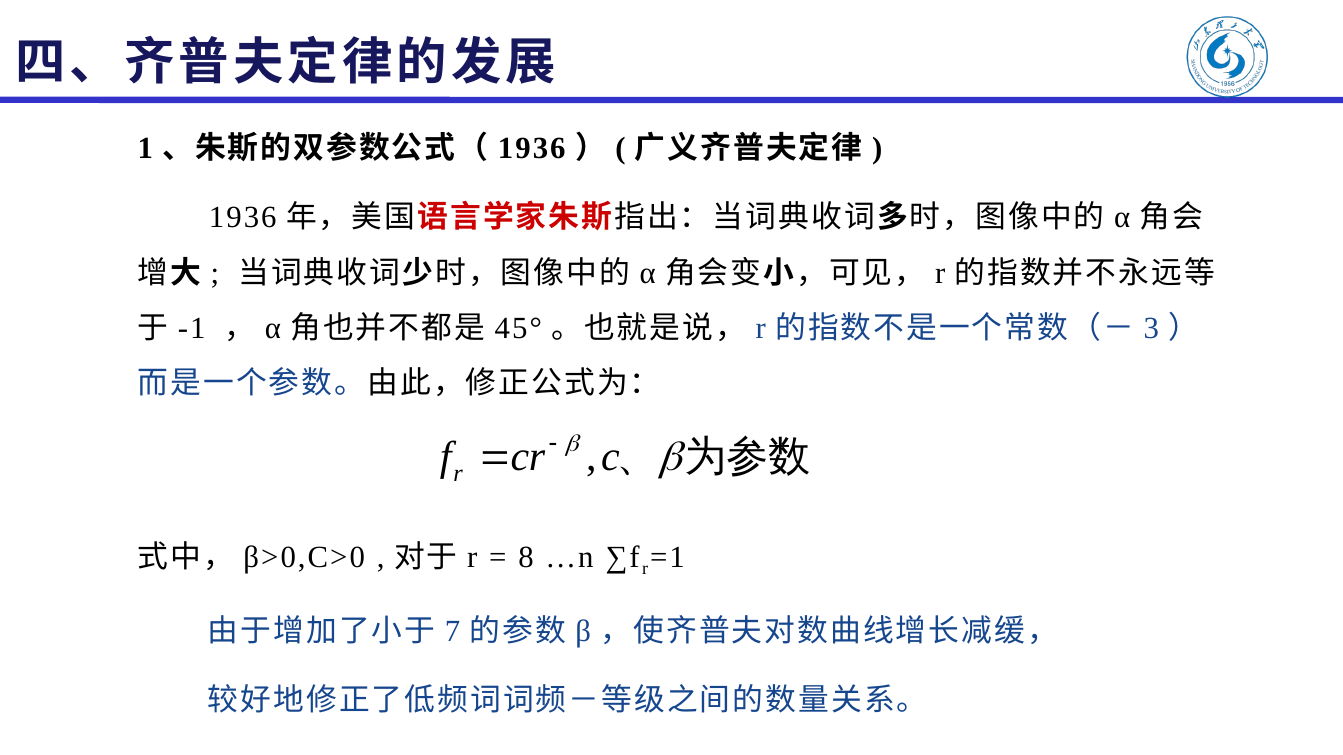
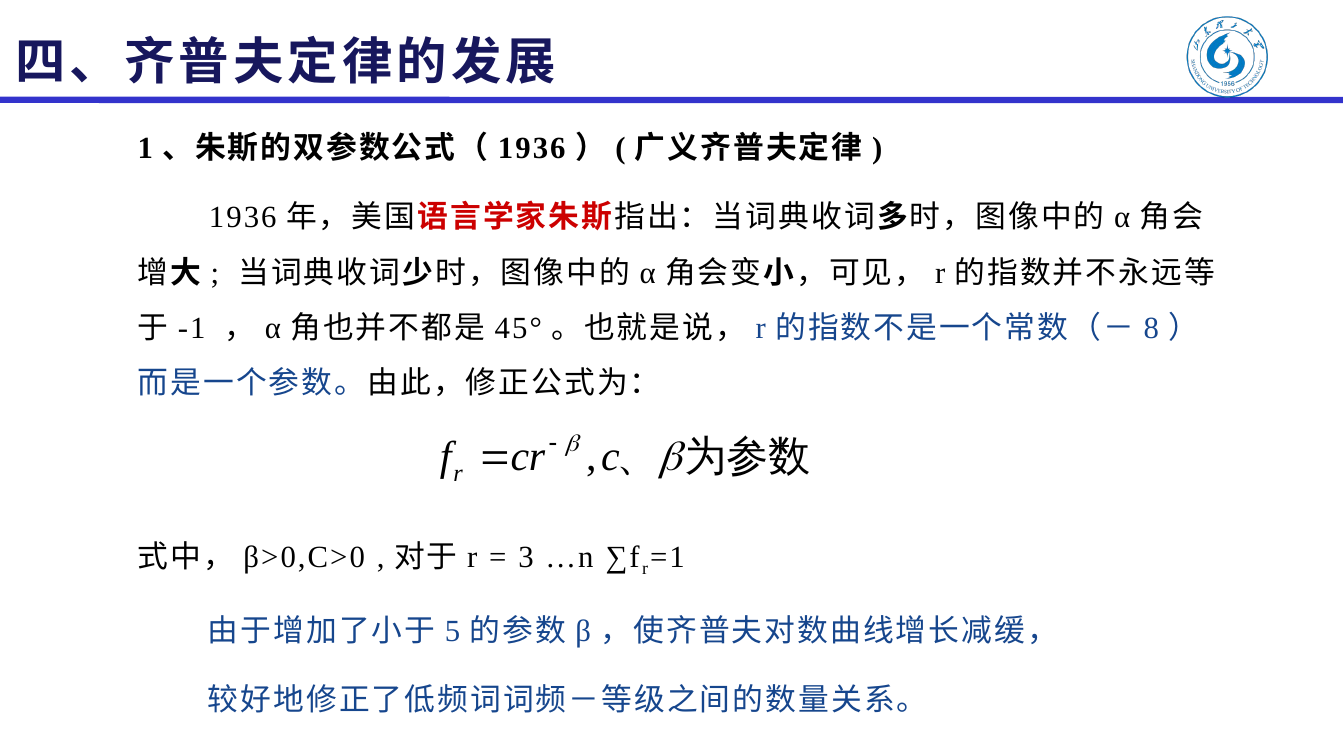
3: 3 -> 8
8: 8 -> 3
7: 7 -> 5
